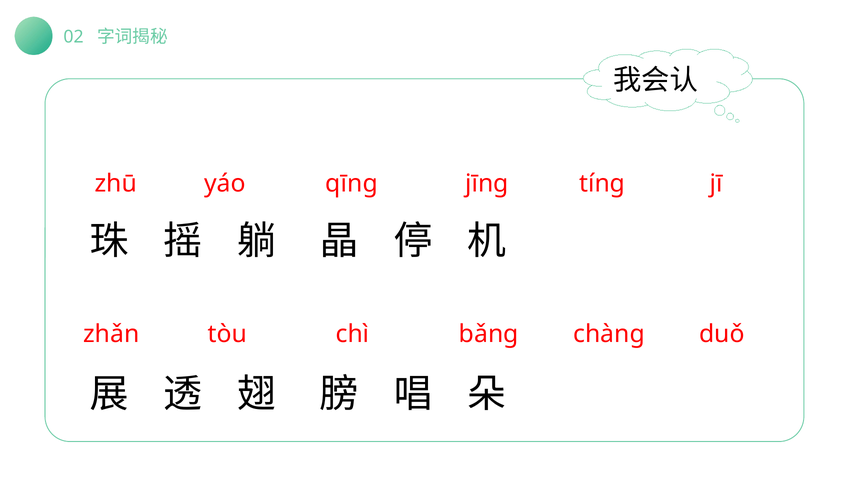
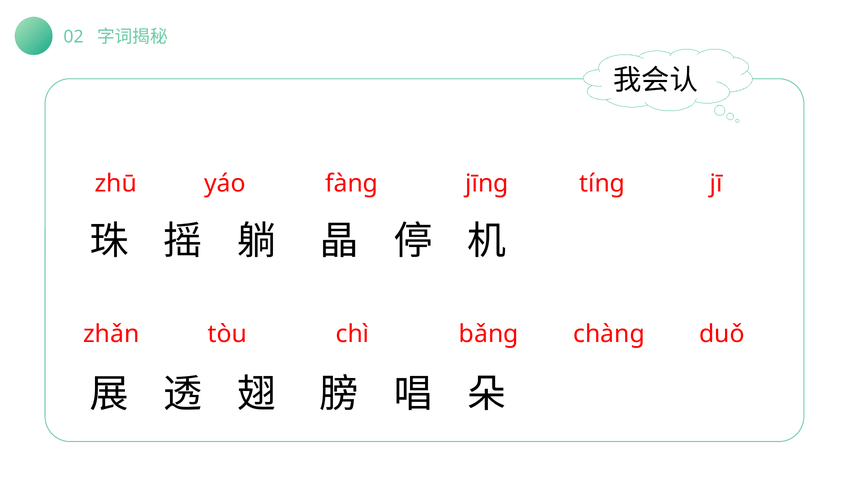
qīng: qīng -> fànɡ
